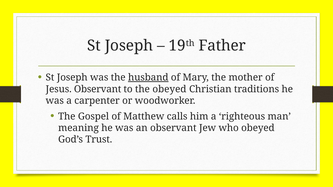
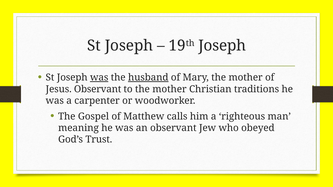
19th Father: Father -> Joseph
was at (99, 78) underline: none -> present
to the obeyed: obeyed -> mother
